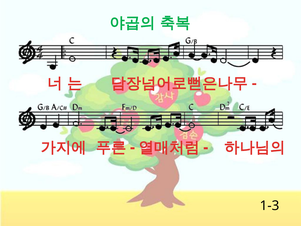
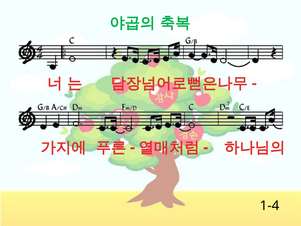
1-3: 1-3 -> 1-4
